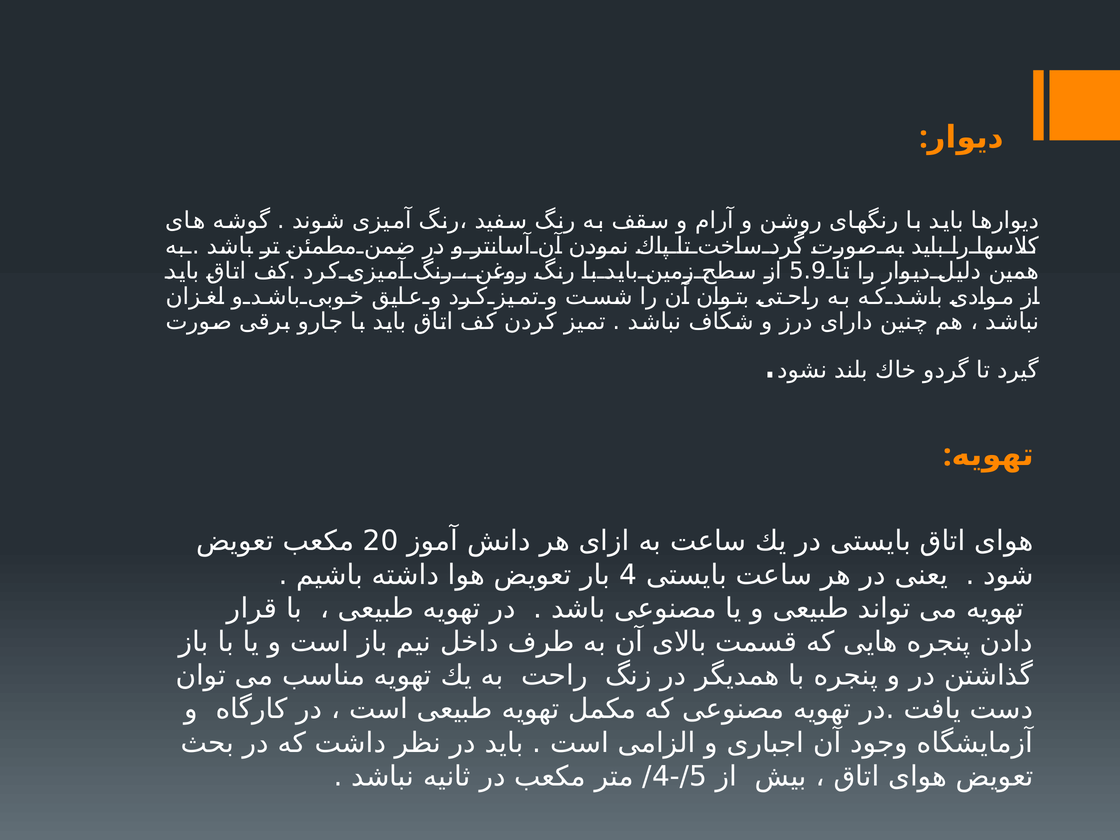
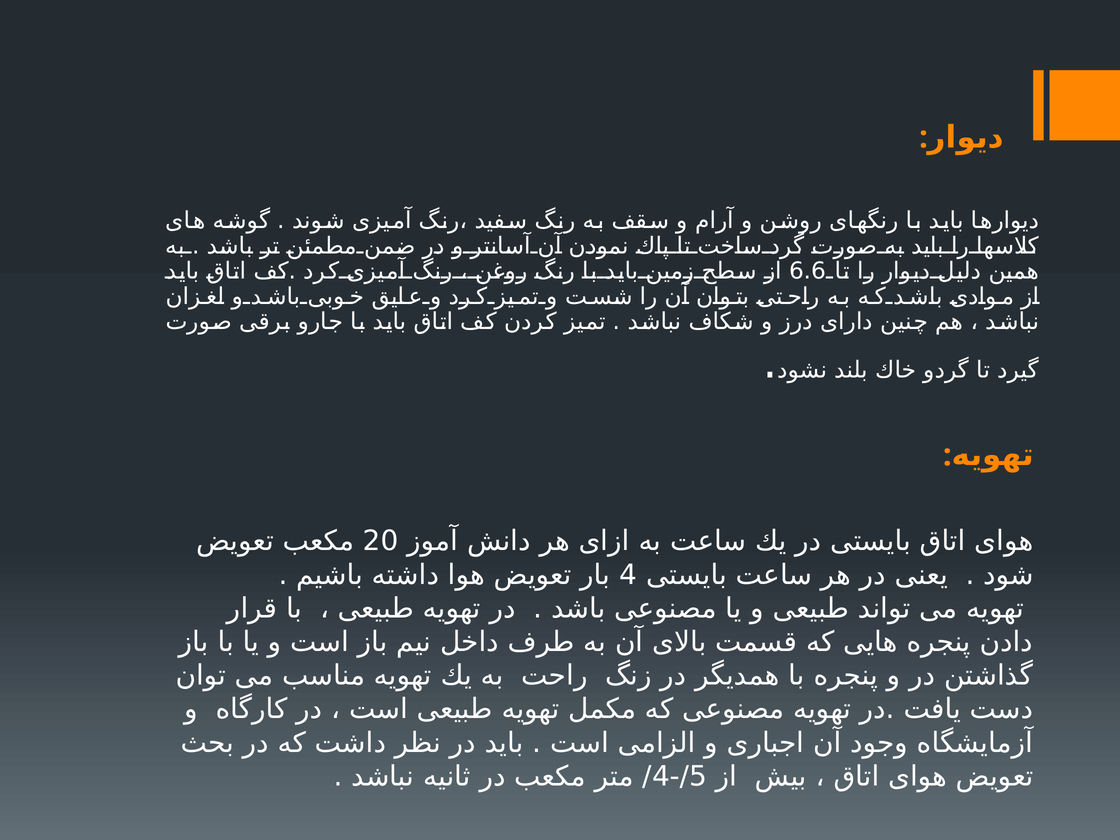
5.9: 5.9 -> 6.6
